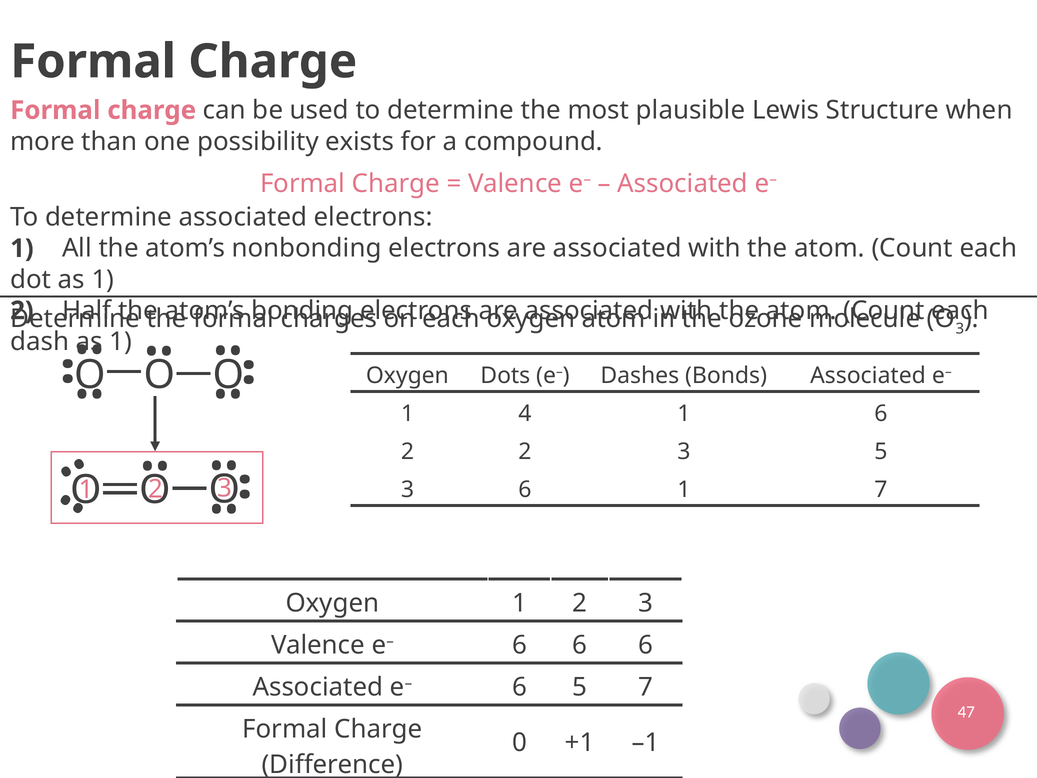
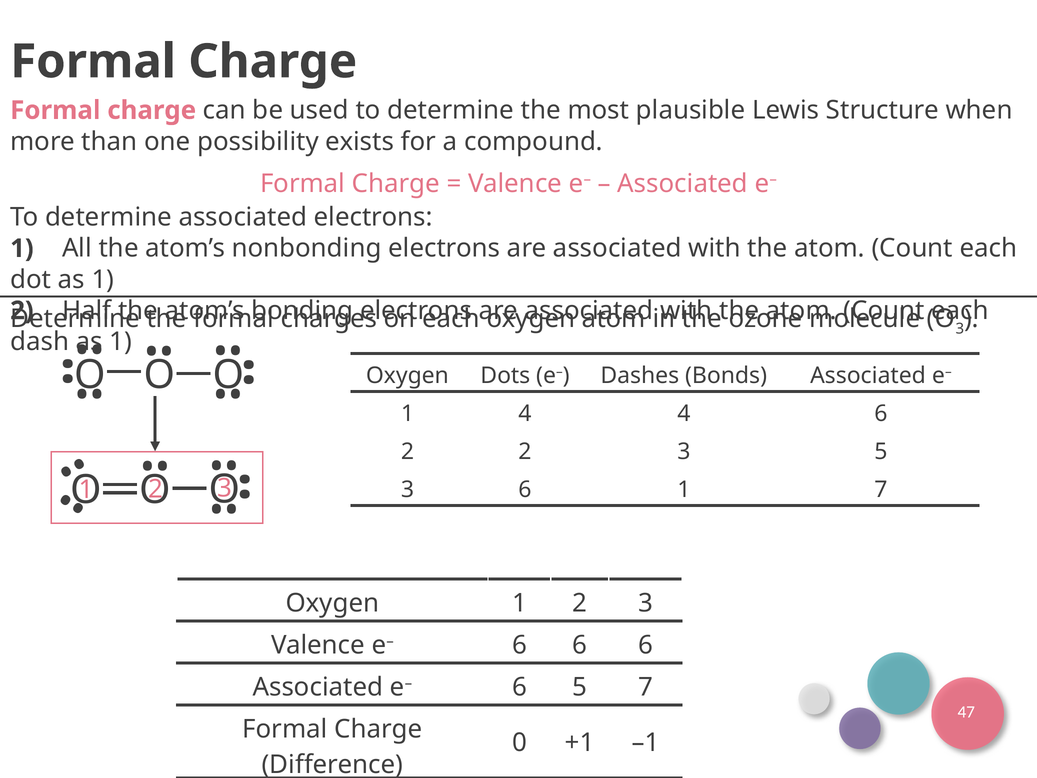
4 1: 1 -> 4
